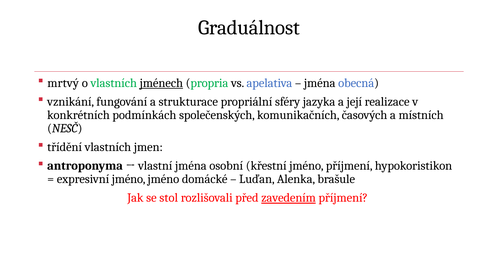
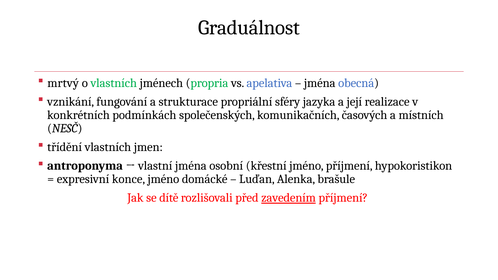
jménech underline: present -> none
expresivní jméno: jméno -> konce
stol: stol -> dítě
